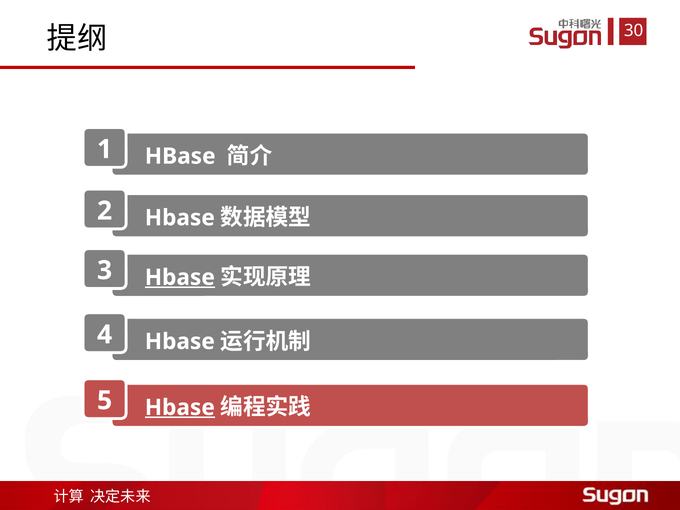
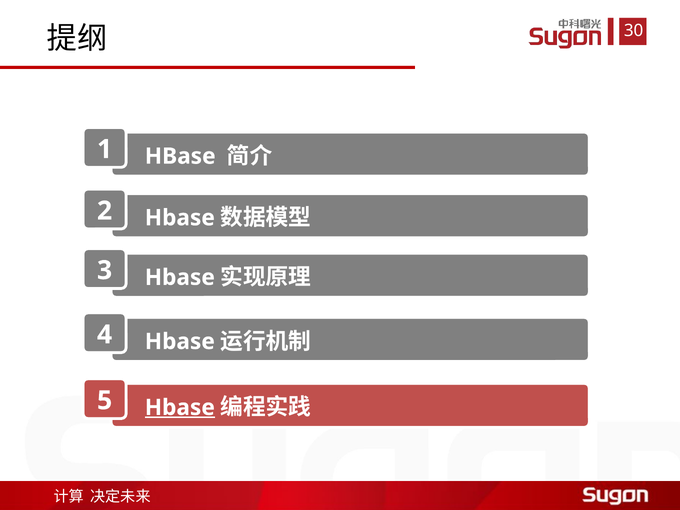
Hbase at (180, 277) underline: present -> none
